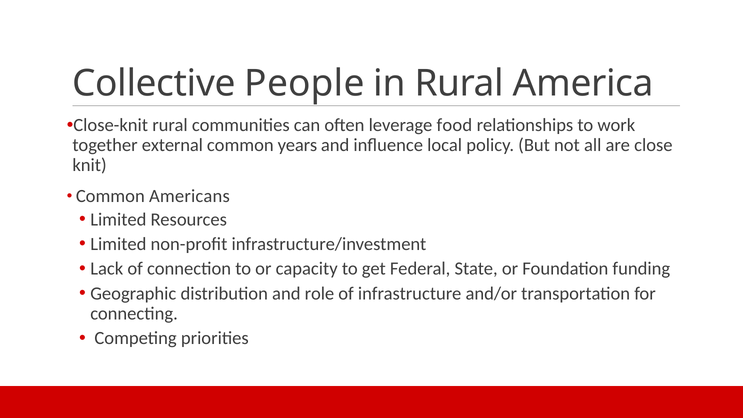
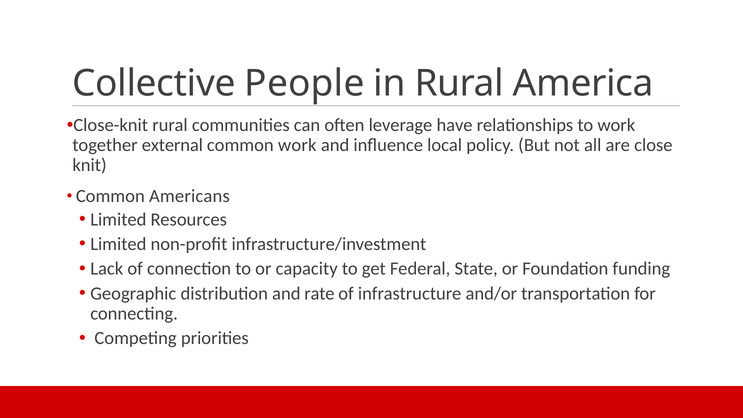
food: food -> have
common years: years -> work
role: role -> rate
